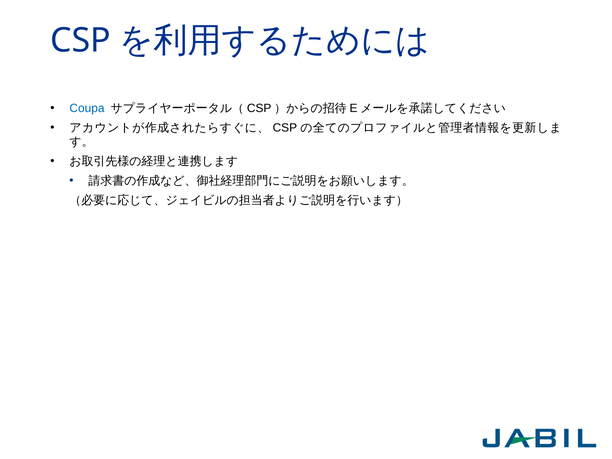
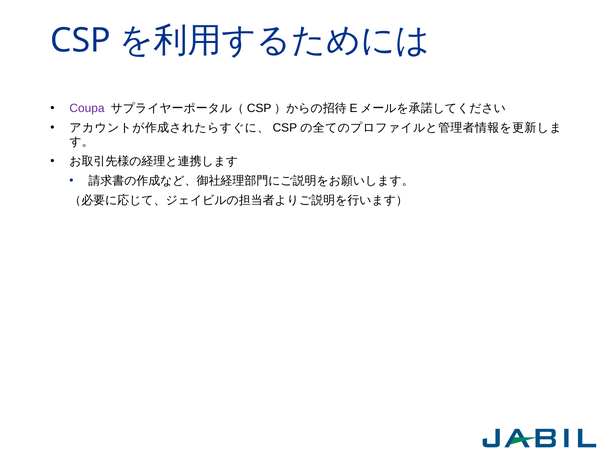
Coupa colour: blue -> purple
